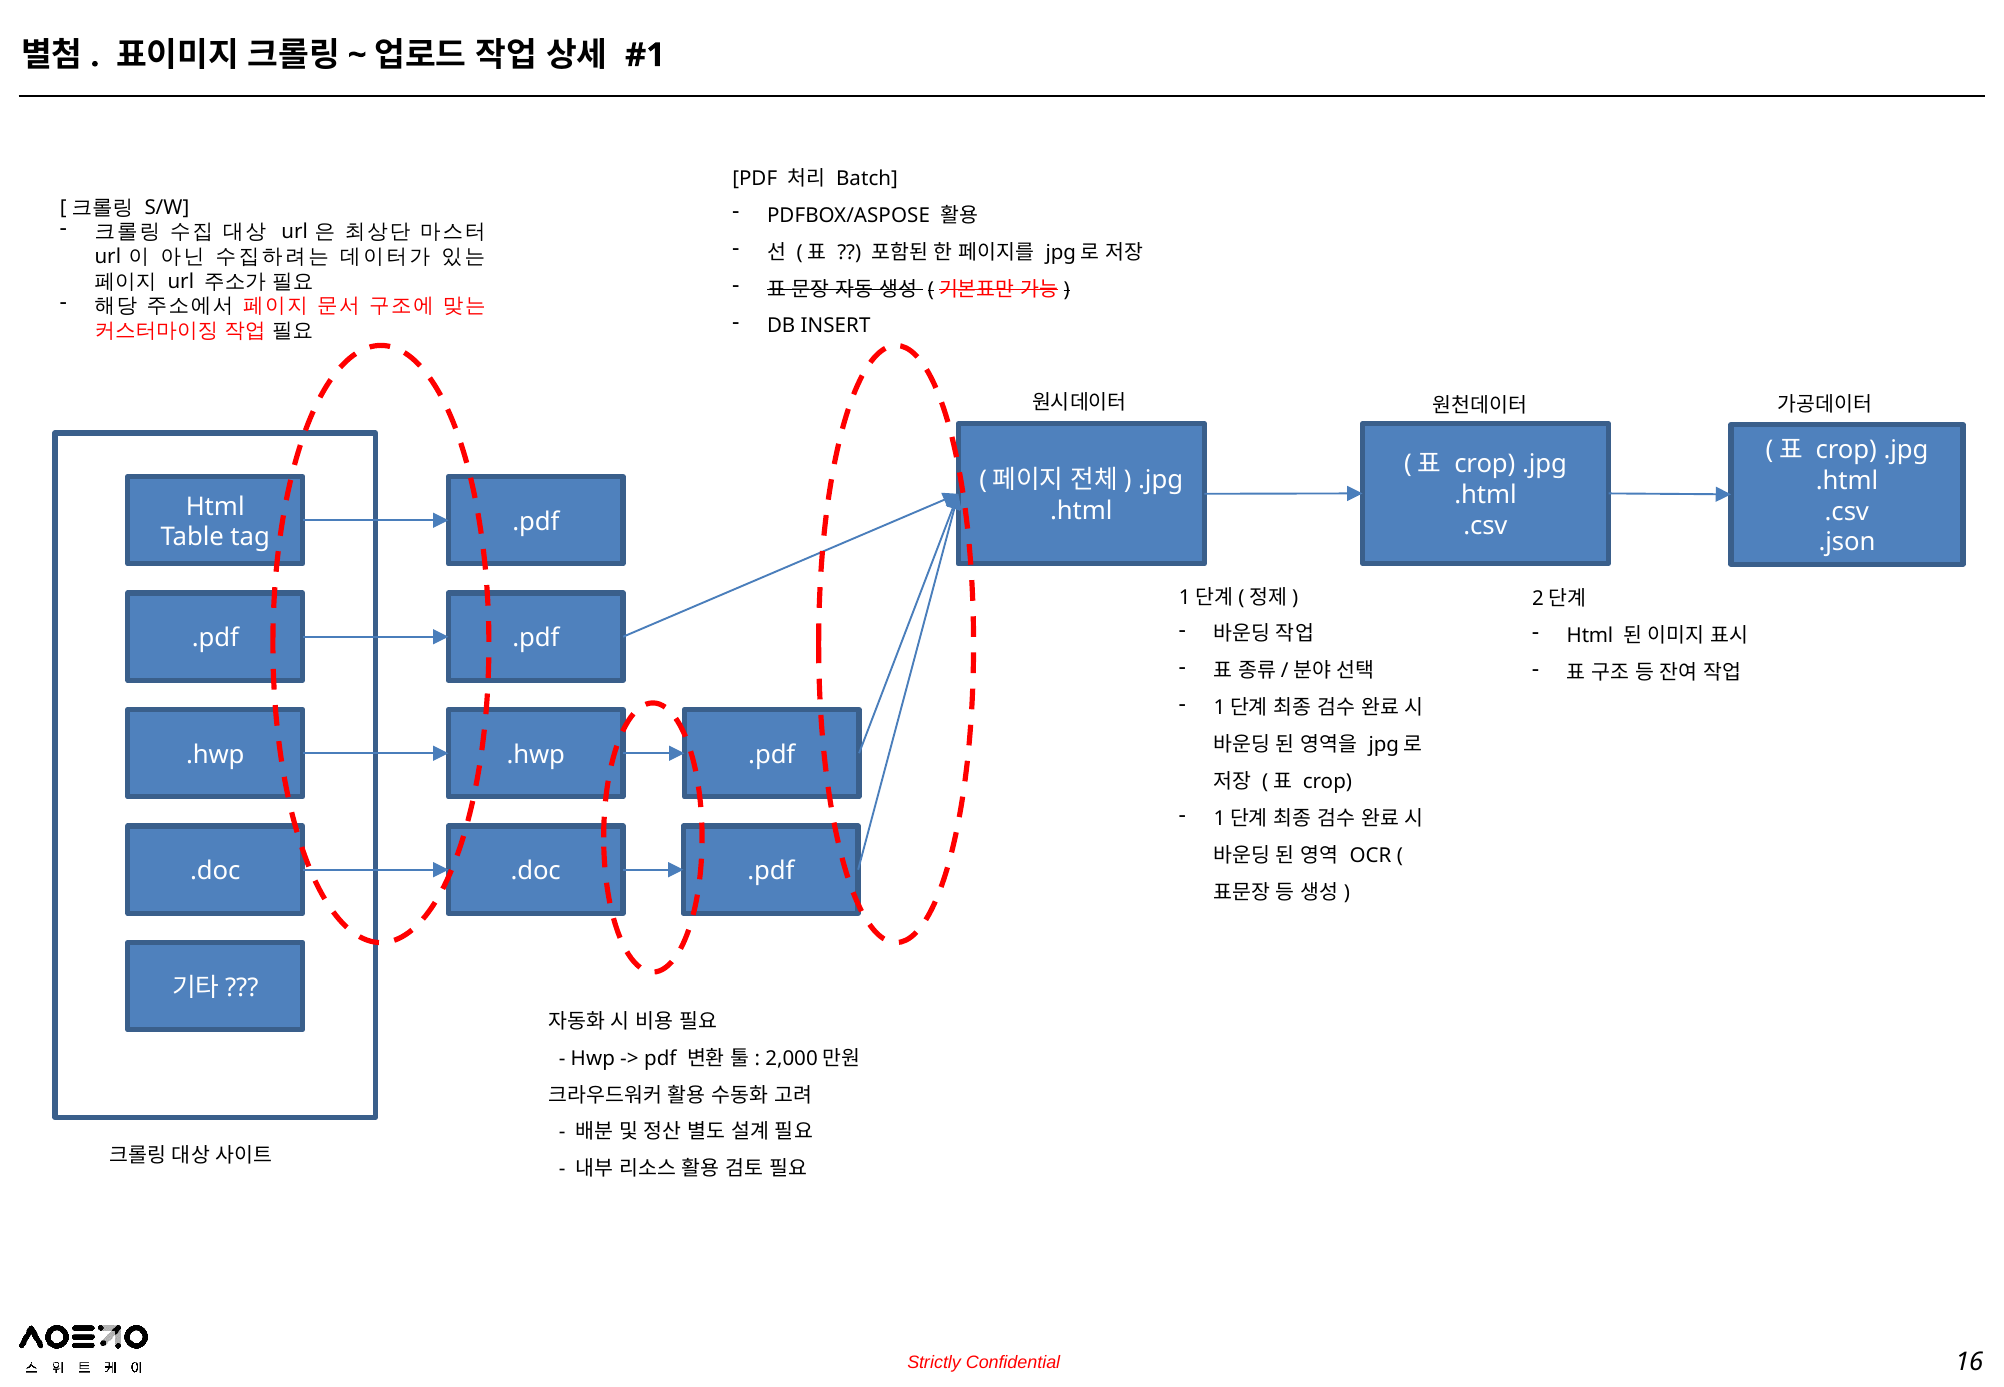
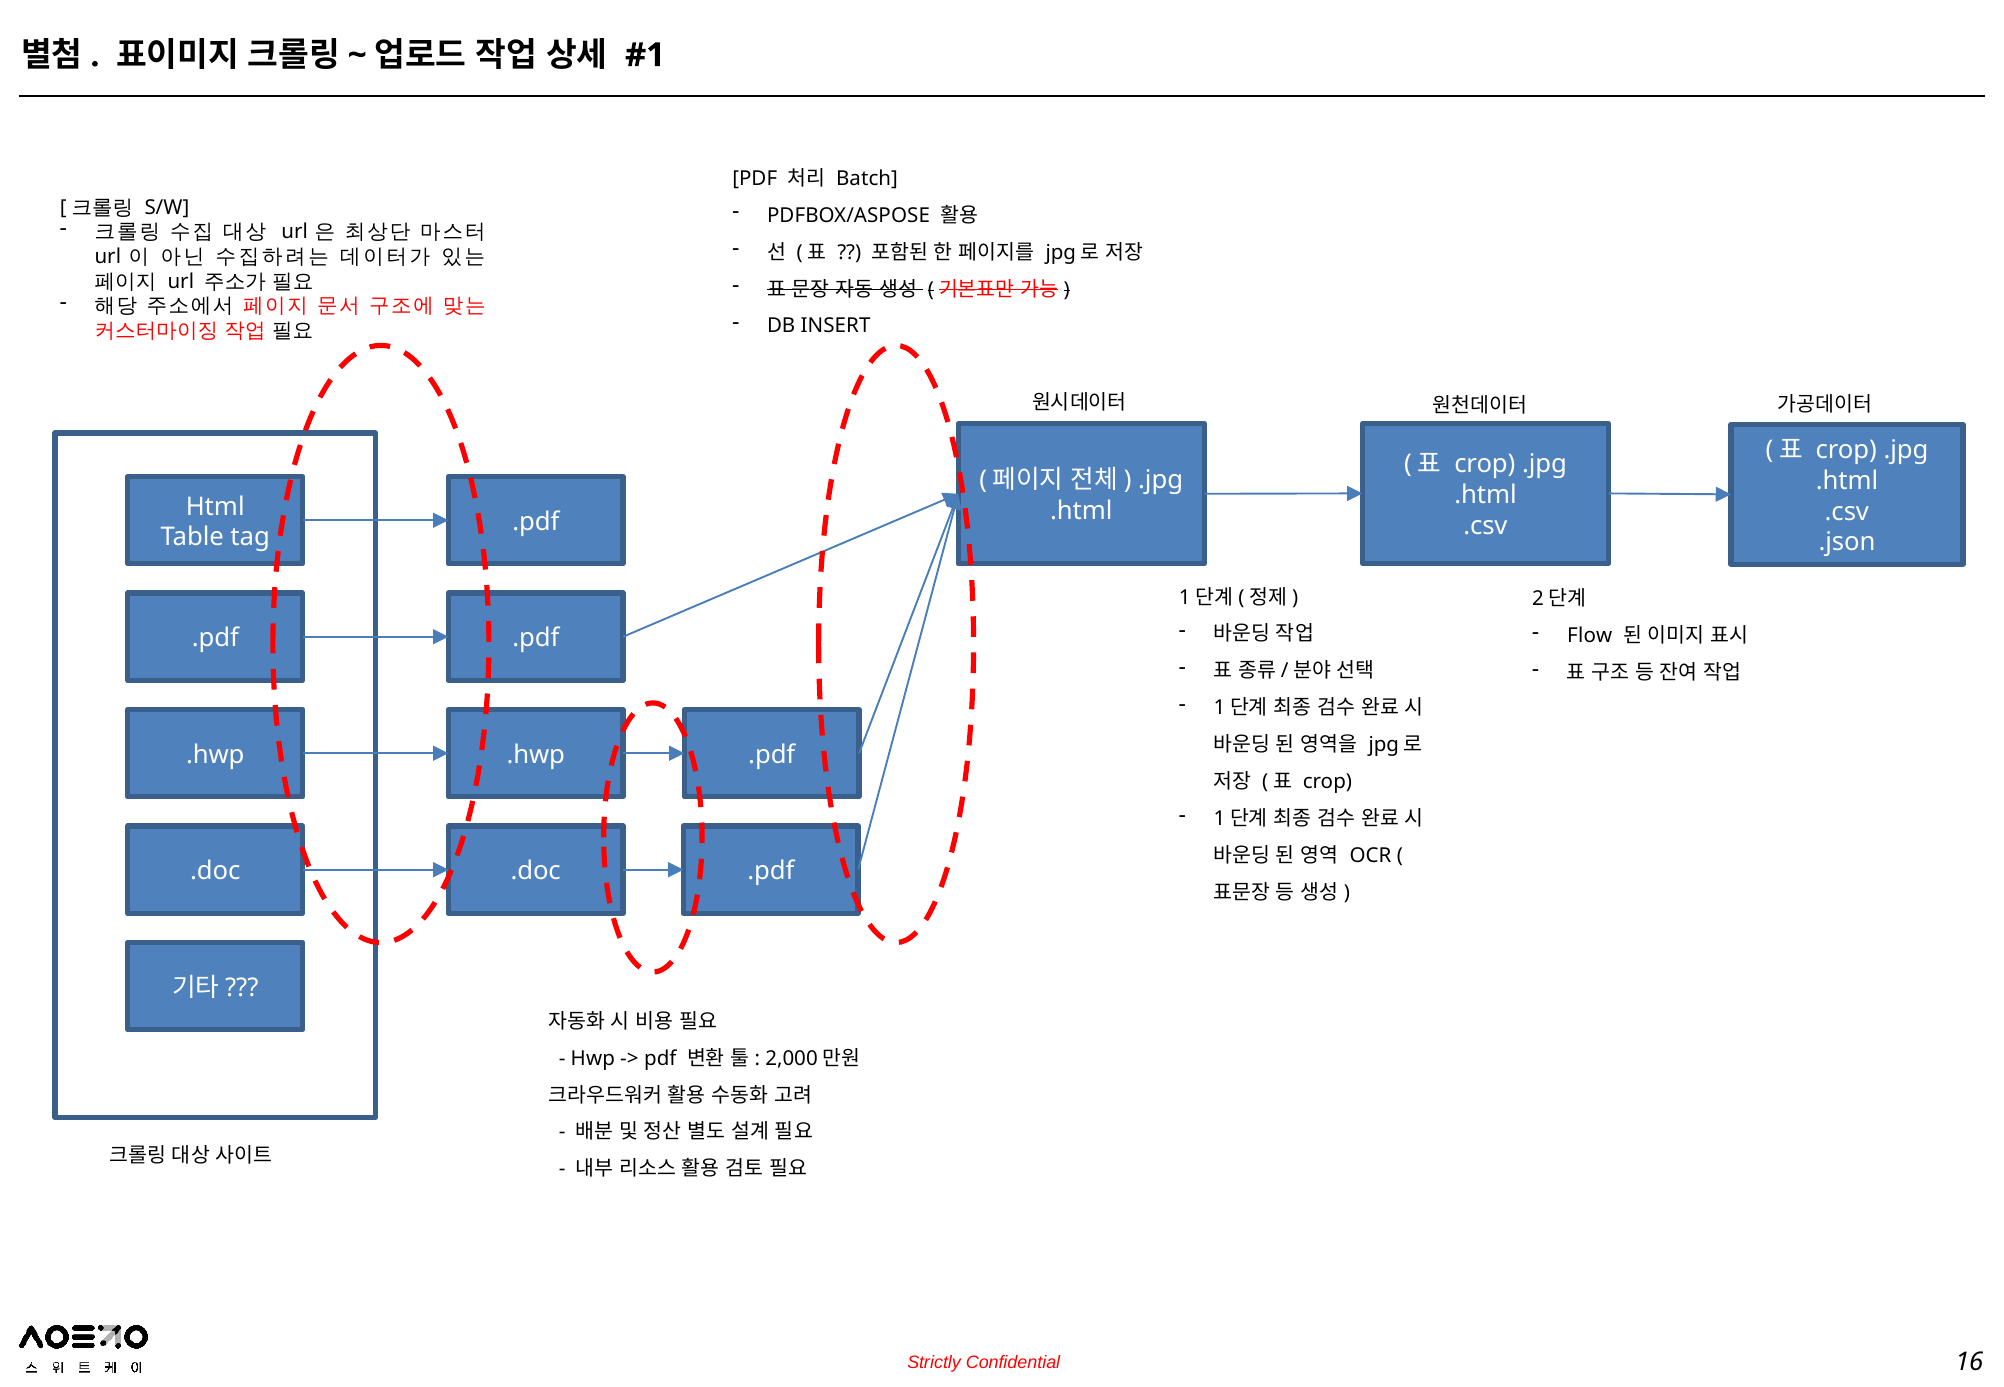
Html at (1590, 636): Html -> Flow
